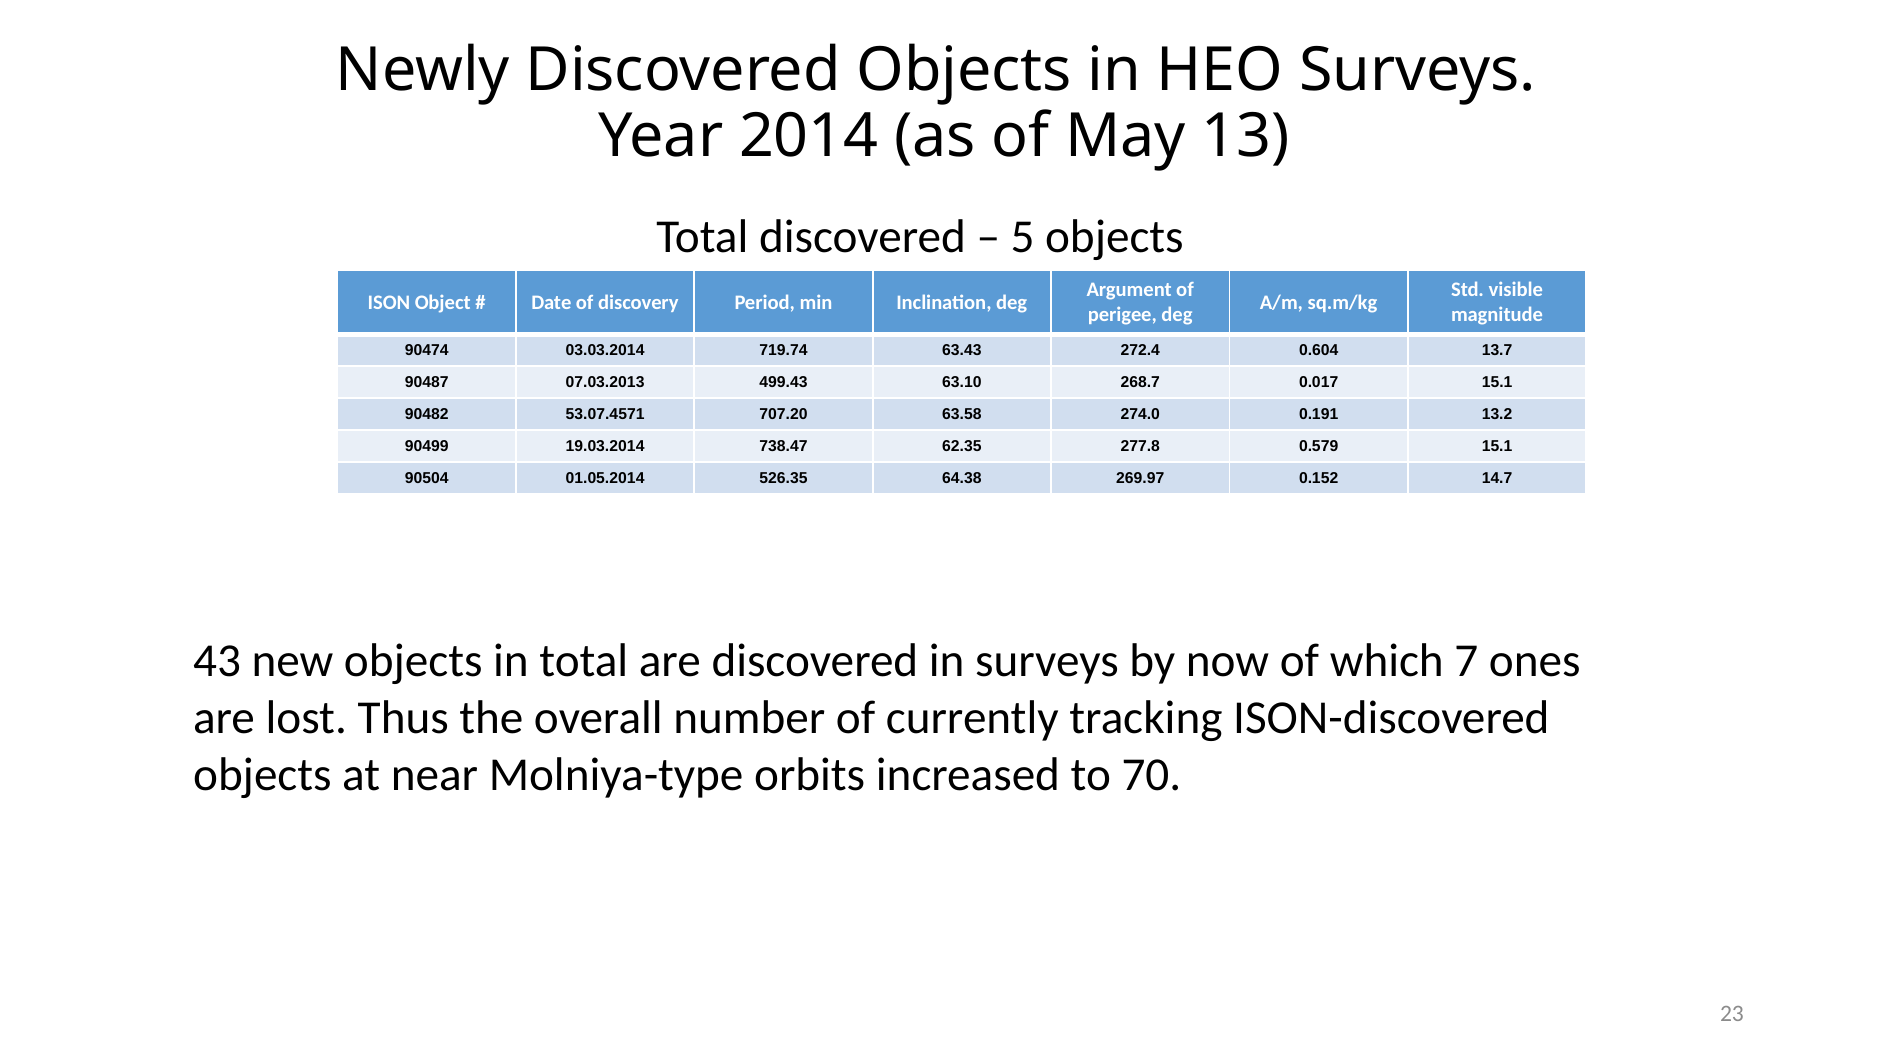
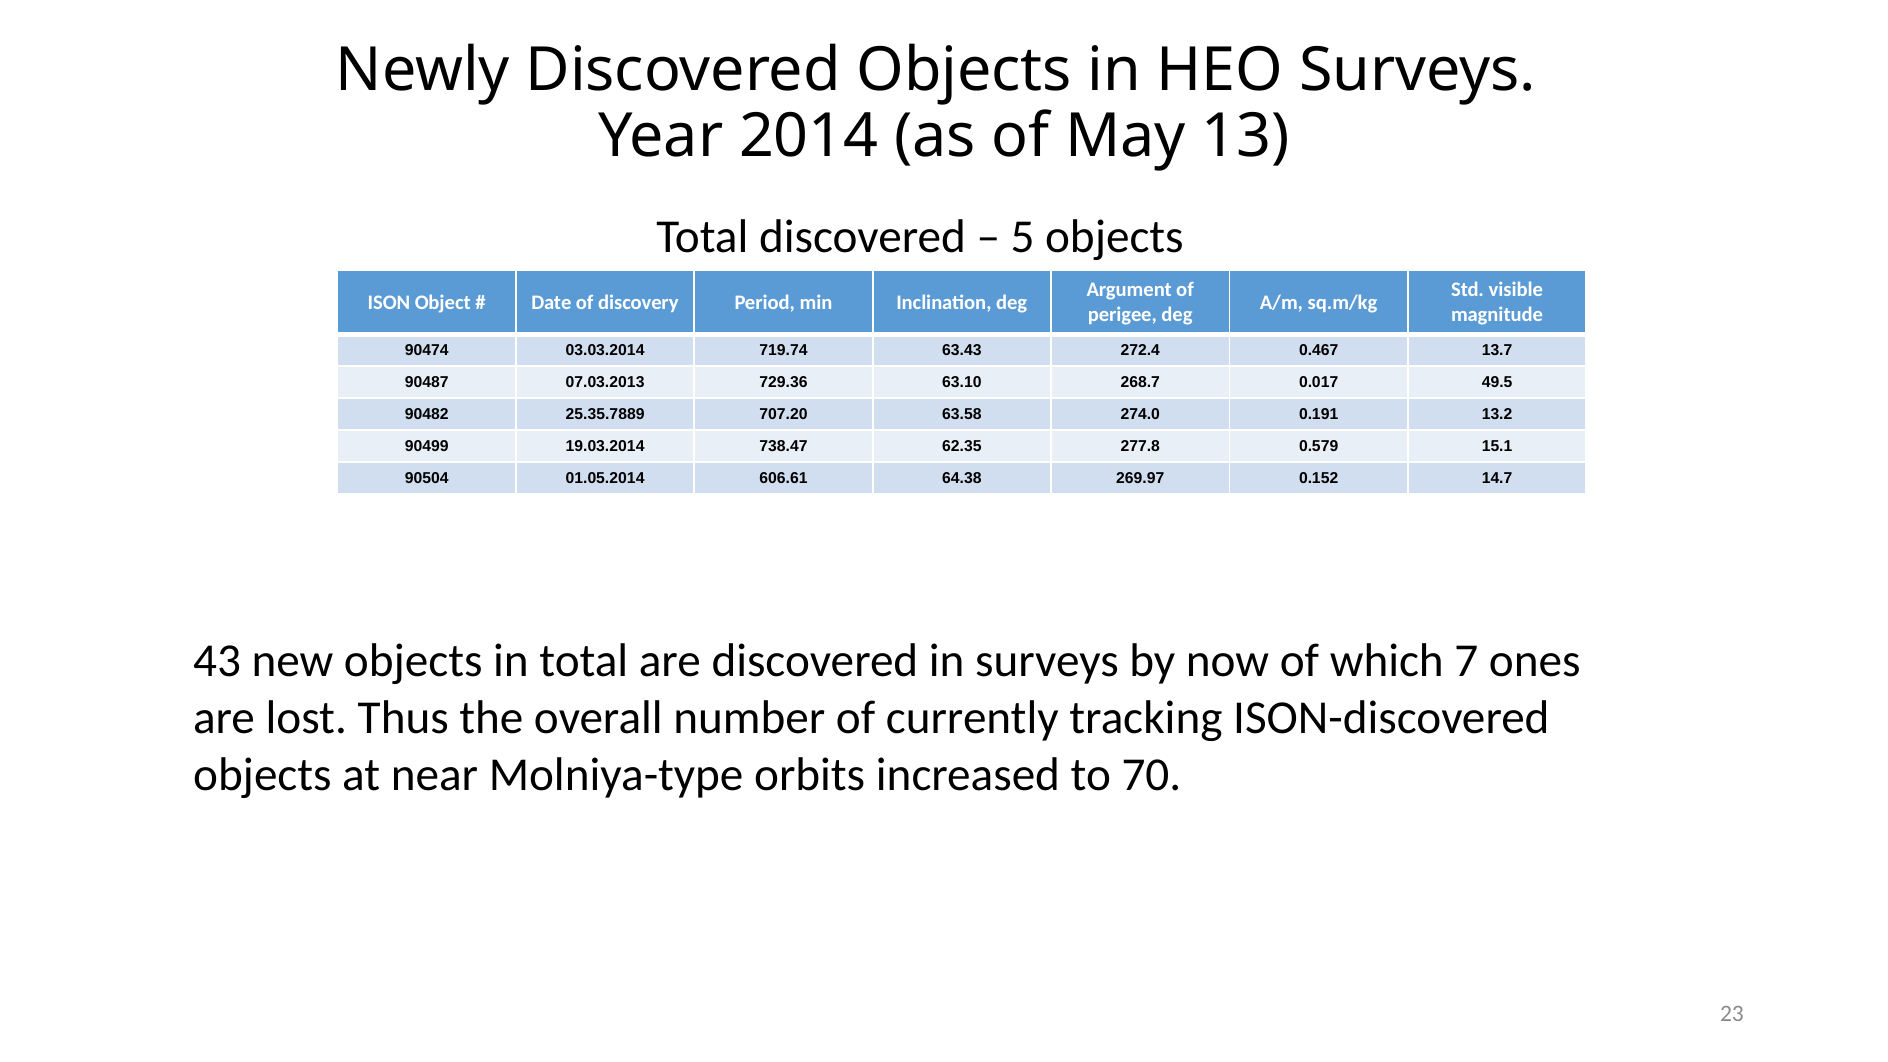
0.604: 0.604 -> 0.467
499.43: 499.43 -> 729.36
0.017 15.1: 15.1 -> 49.5
53.07.4571: 53.07.4571 -> 25.35.7889
526.35: 526.35 -> 606.61
